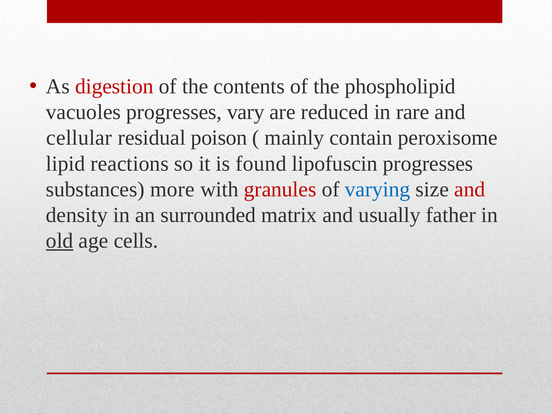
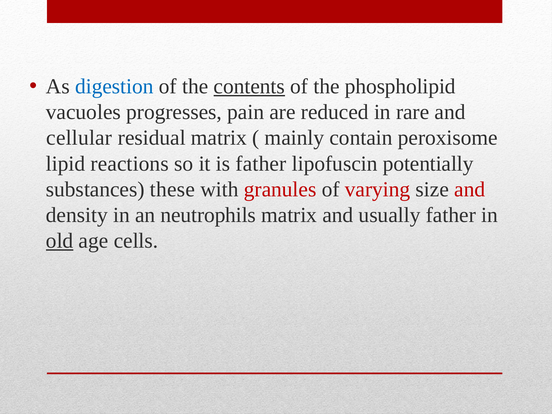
digestion colour: red -> blue
contents underline: none -> present
vary: vary -> pain
residual poison: poison -> matrix
is found: found -> father
lipofuscin progresses: progresses -> potentially
more: more -> these
varying colour: blue -> red
surrounded: surrounded -> neutrophils
